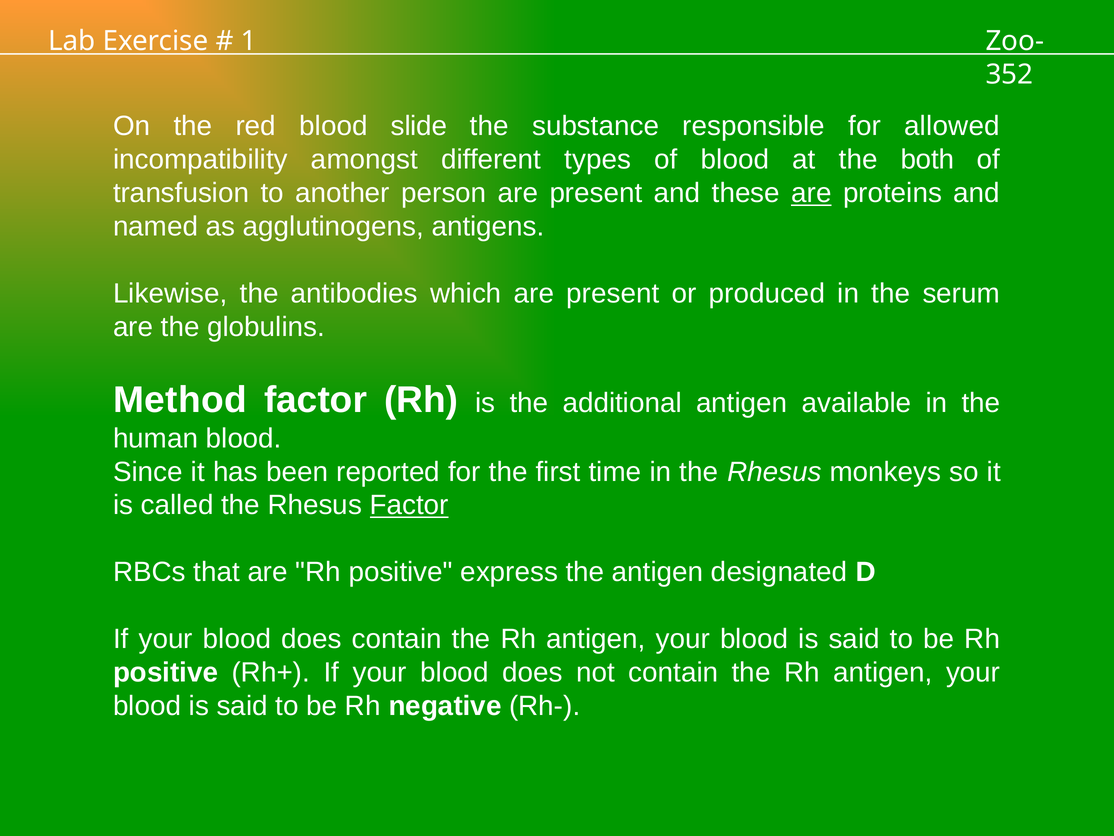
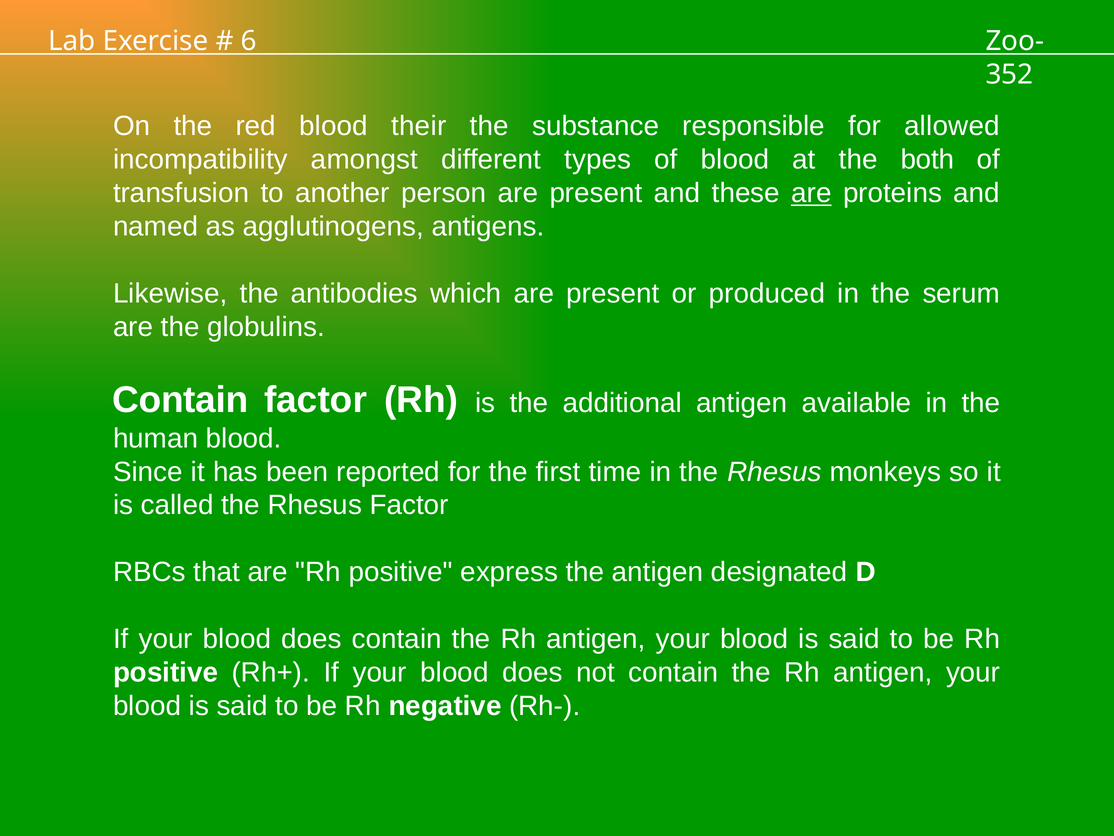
1: 1 -> 6
slide: slide -> their
Method at (180, 400): Method -> Contain
Factor at (409, 505) underline: present -> none
